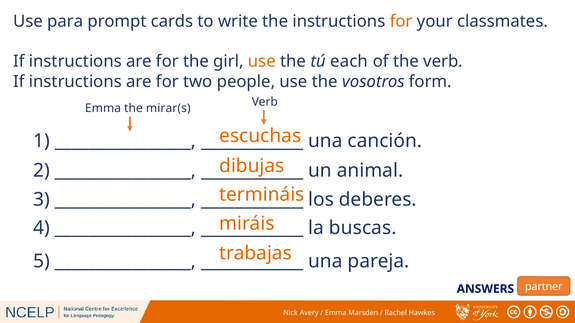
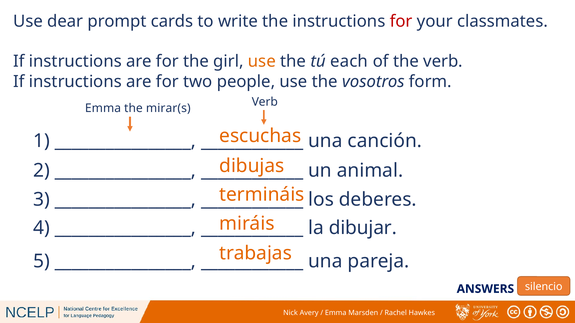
para: para -> dear
for at (401, 21) colour: orange -> red
buscas: buscas -> dibujar
partner: partner -> silencio
